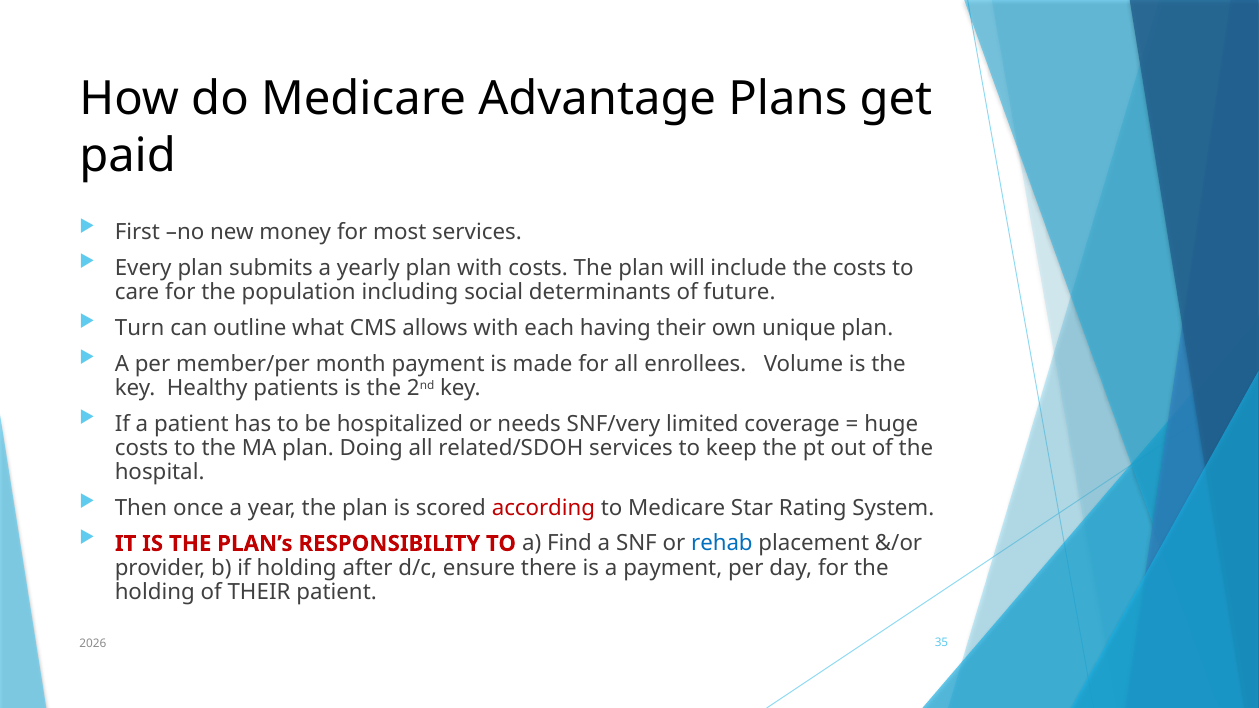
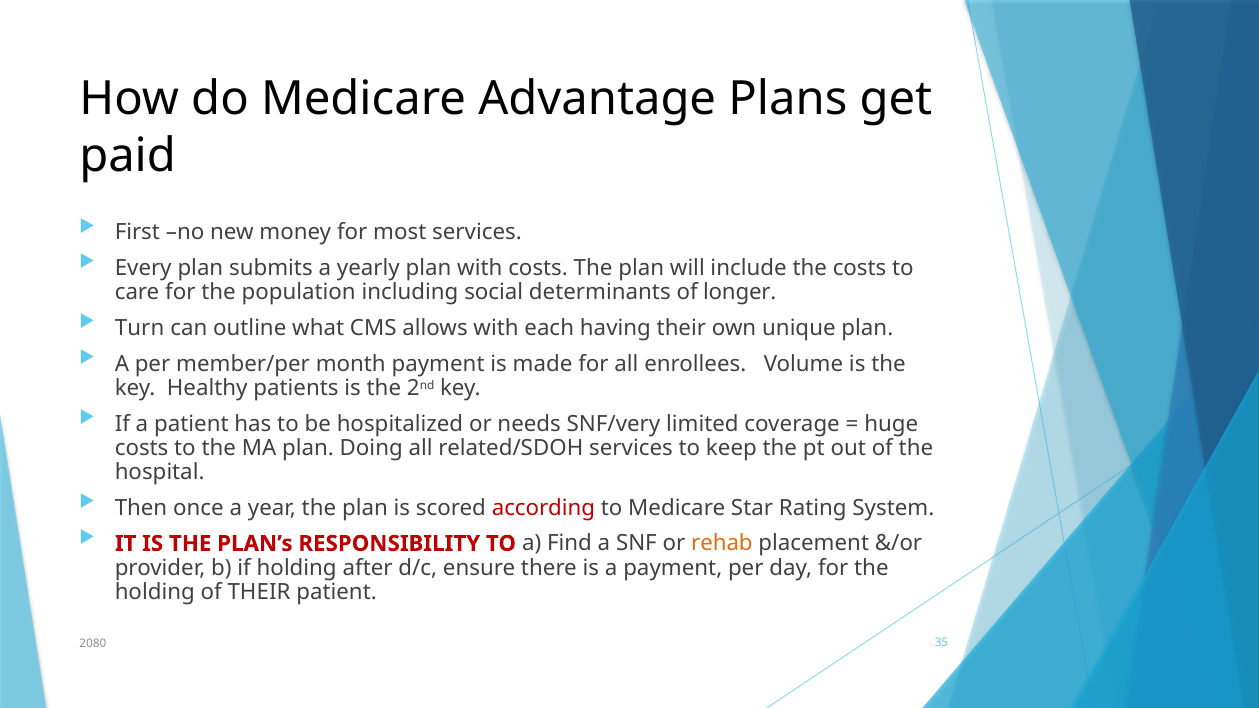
future: future -> longer
rehab colour: blue -> orange
2026: 2026 -> 2080
